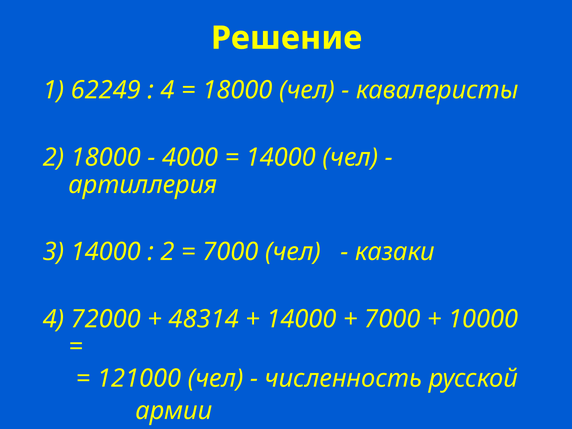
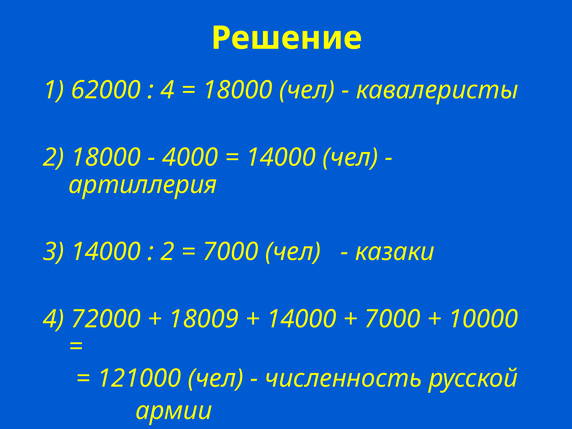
62249: 62249 -> 62000
48314: 48314 -> 18009
